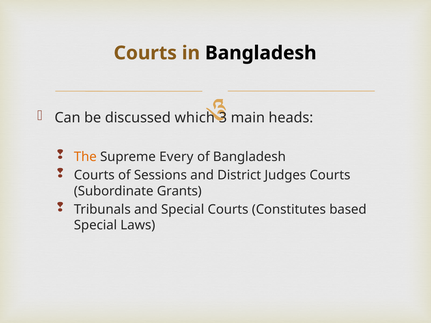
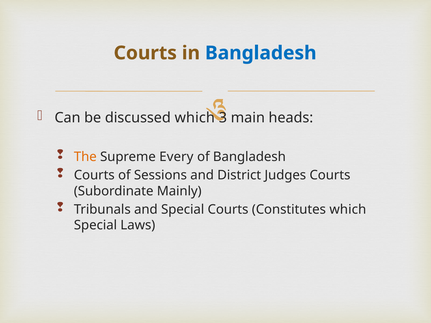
Bangladesh at (261, 53) colour: black -> blue
Grants: Grants -> Mainly
Constitutes based: based -> which
